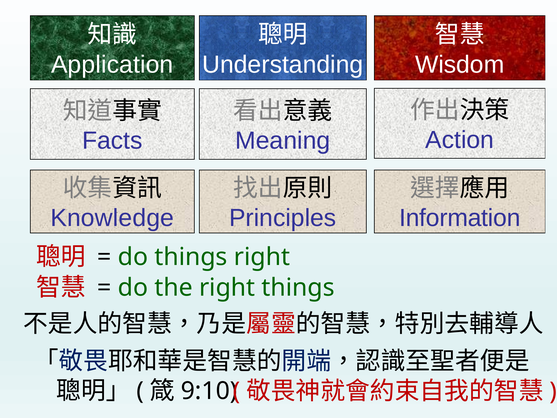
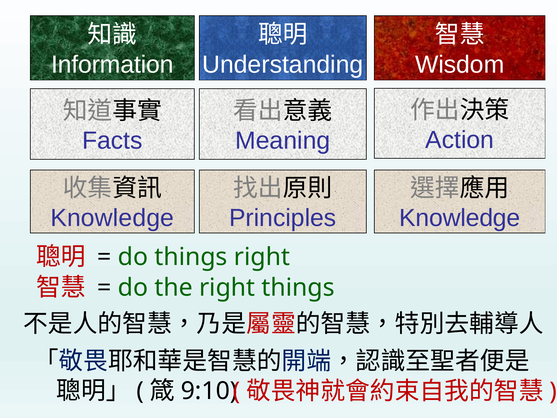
Application: Application -> Information
Information at (460, 218): Information -> Knowledge
